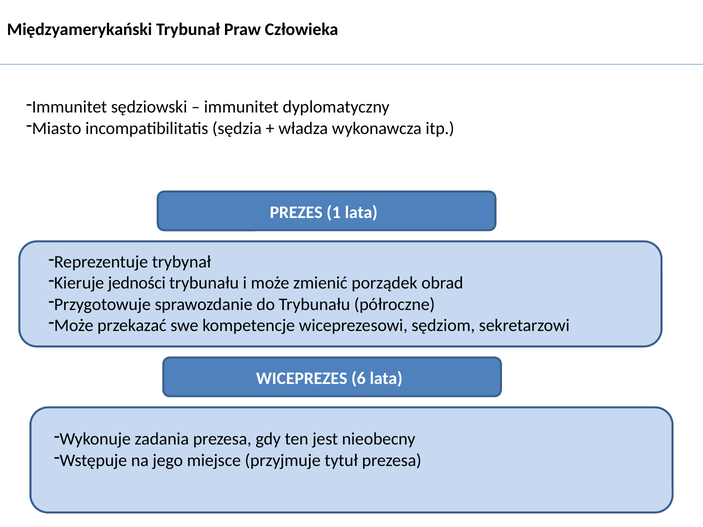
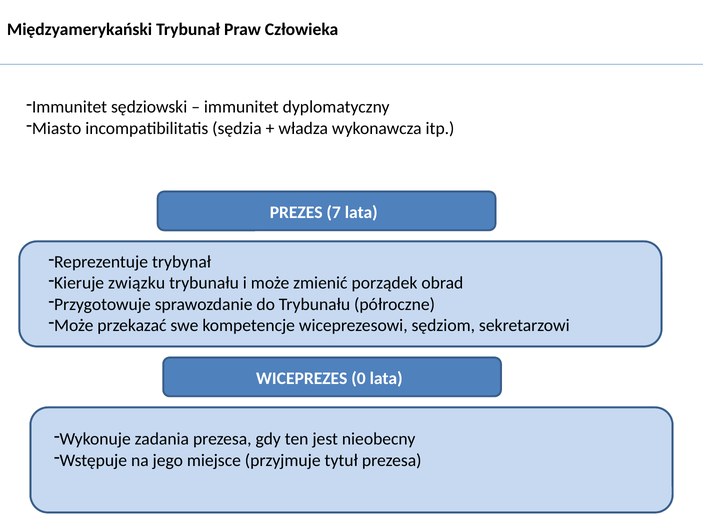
1: 1 -> 7
jedności: jedności -> związku
6: 6 -> 0
